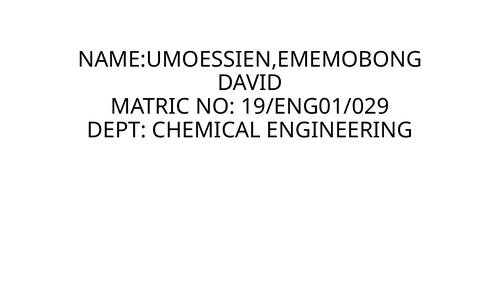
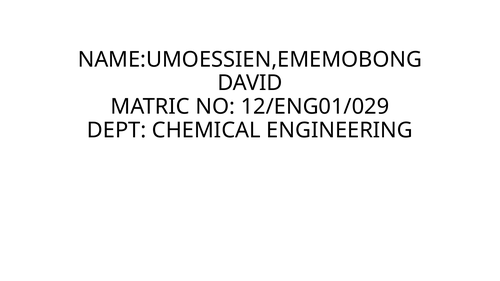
19/ENG01/029: 19/ENG01/029 -> 12/ENG01/029
